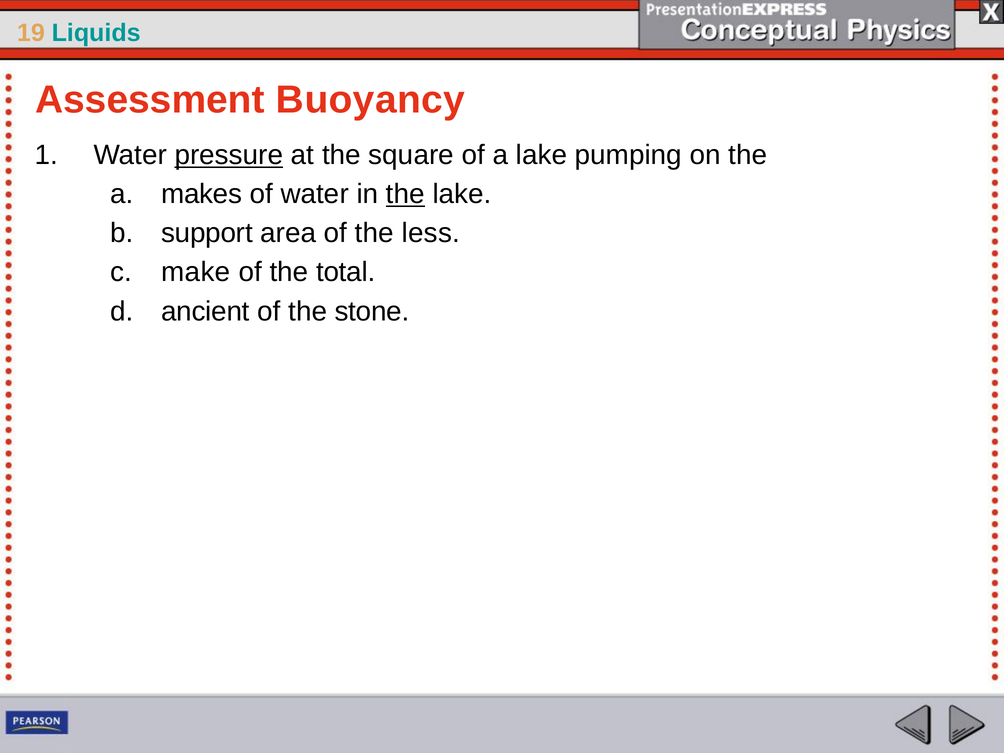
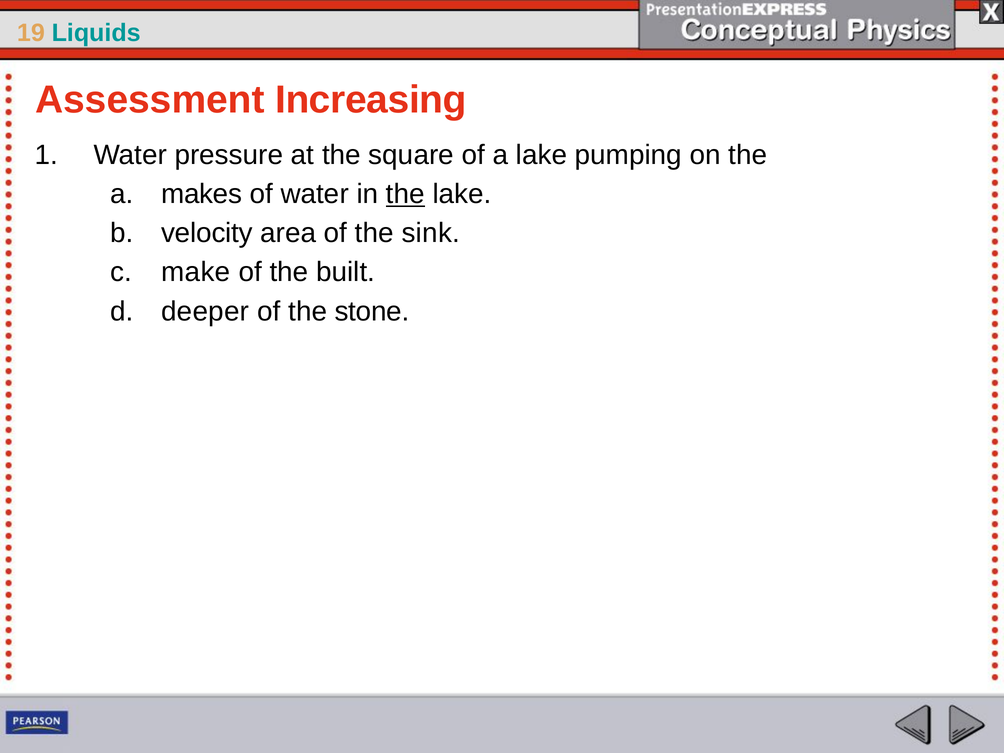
Buoyancy: Buoyancy -> Increasing
pressure underline: present -> none
support: support -> velocity
less: less -> sink
total: total -> built
ancient: ancient -> deeper
